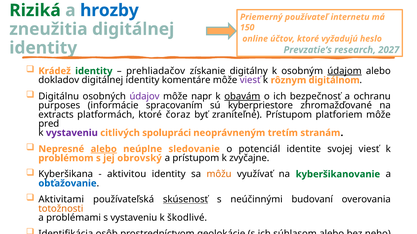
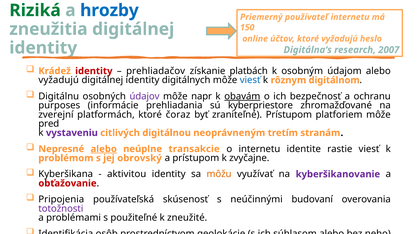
Prevzatie‘s: Prevzatie‘s -> Digitálna‘s
2027: 2027 -> 2007
identity at (94, 71) colour: green -> red
digitálny: digitálny -> platbách
údajom underline: present -> none
dokladov at (59, 80): dokladov -> vyžadujú
komentáre: komentáre -> digitálnych
viesť at (250, 80) colour: purple -> blue
spracovaním: spracovaním -> prehliadania
extracts: extracts -> zverejní
spolupráci: spolupráci -> digitálnou
sledovanie: sledovanie -> transakcie
o potenciál: potenciál -> internetu
svojej: svojej -> rastie
kyberšikanovanie colour: green -> purple
obťažovanie colour: blue -> red
Aktivitami: Aktivitami -> Pripojenia
skúsenosť underline: present -> none
totožnosti colour: orange -> purple
s vystaveniu: vystaveniu -> použiteľné
škodlivé: škodlivé -> zneužité
